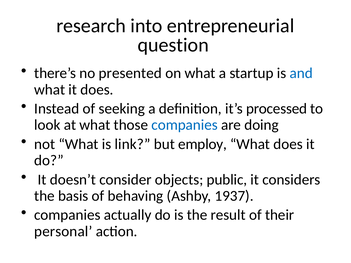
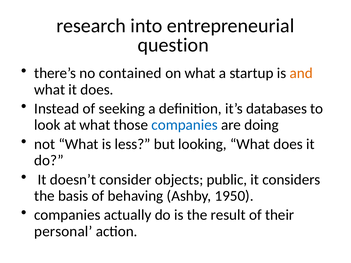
presented: presented -> contained
and colour: blue -> orange
processed: processed -> databases
link: link -> less
employ: employ -> looking
1937: 1937 -> 1950
